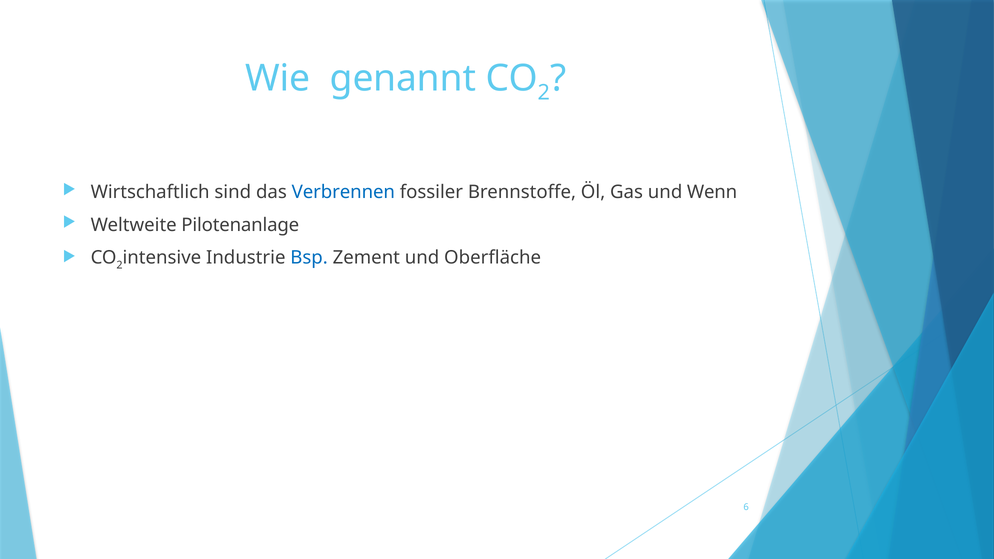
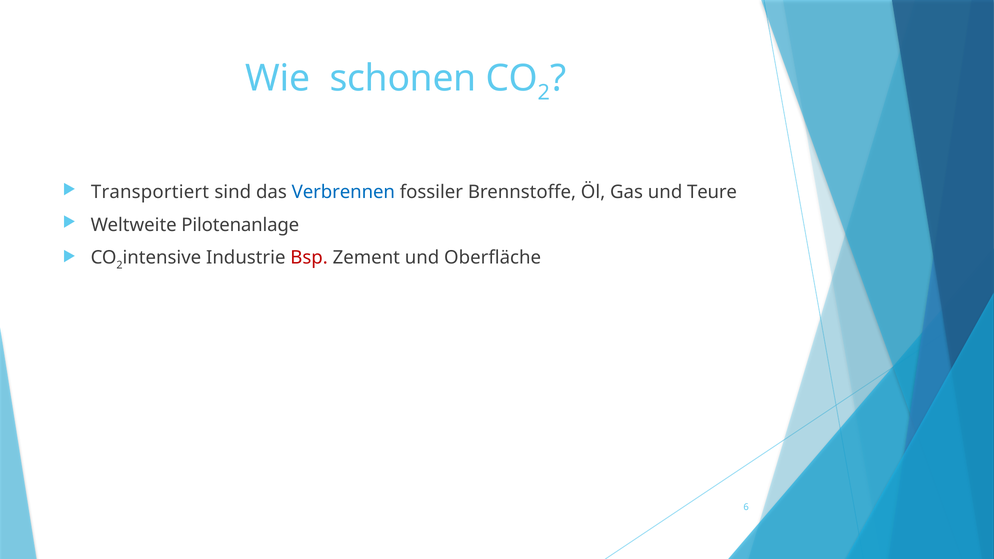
genannt: genannt -> schonen
Wirtschaftlich: Wirtschaftlich -> Transportiert
Wenn: Wenn -> Teure
Bsp colour: blue -> red
